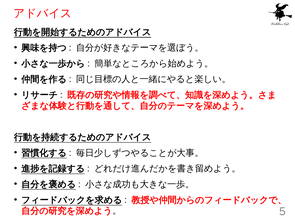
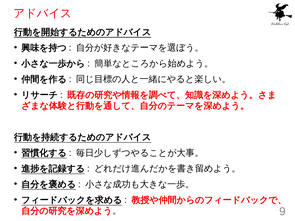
5: 5 -> 9
